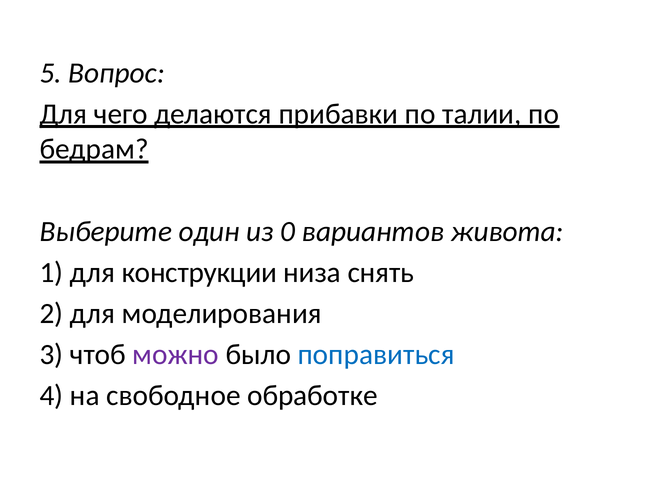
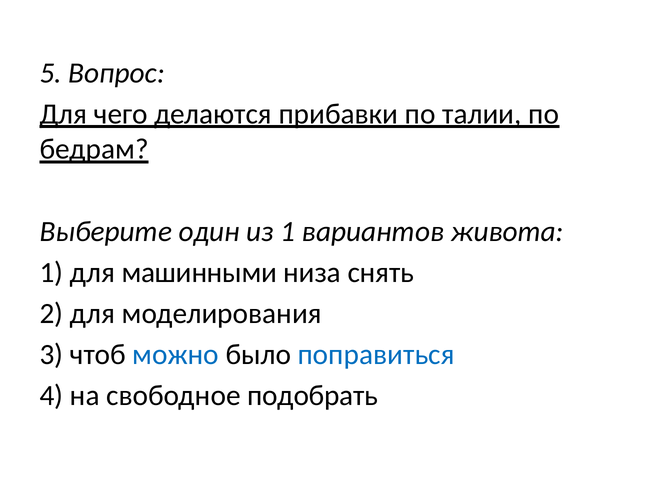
из 0: 0 -> 1
конструкции: конструкции -> машинными
можно colour: purple -> blue
обработке: обработке -> подобрать
